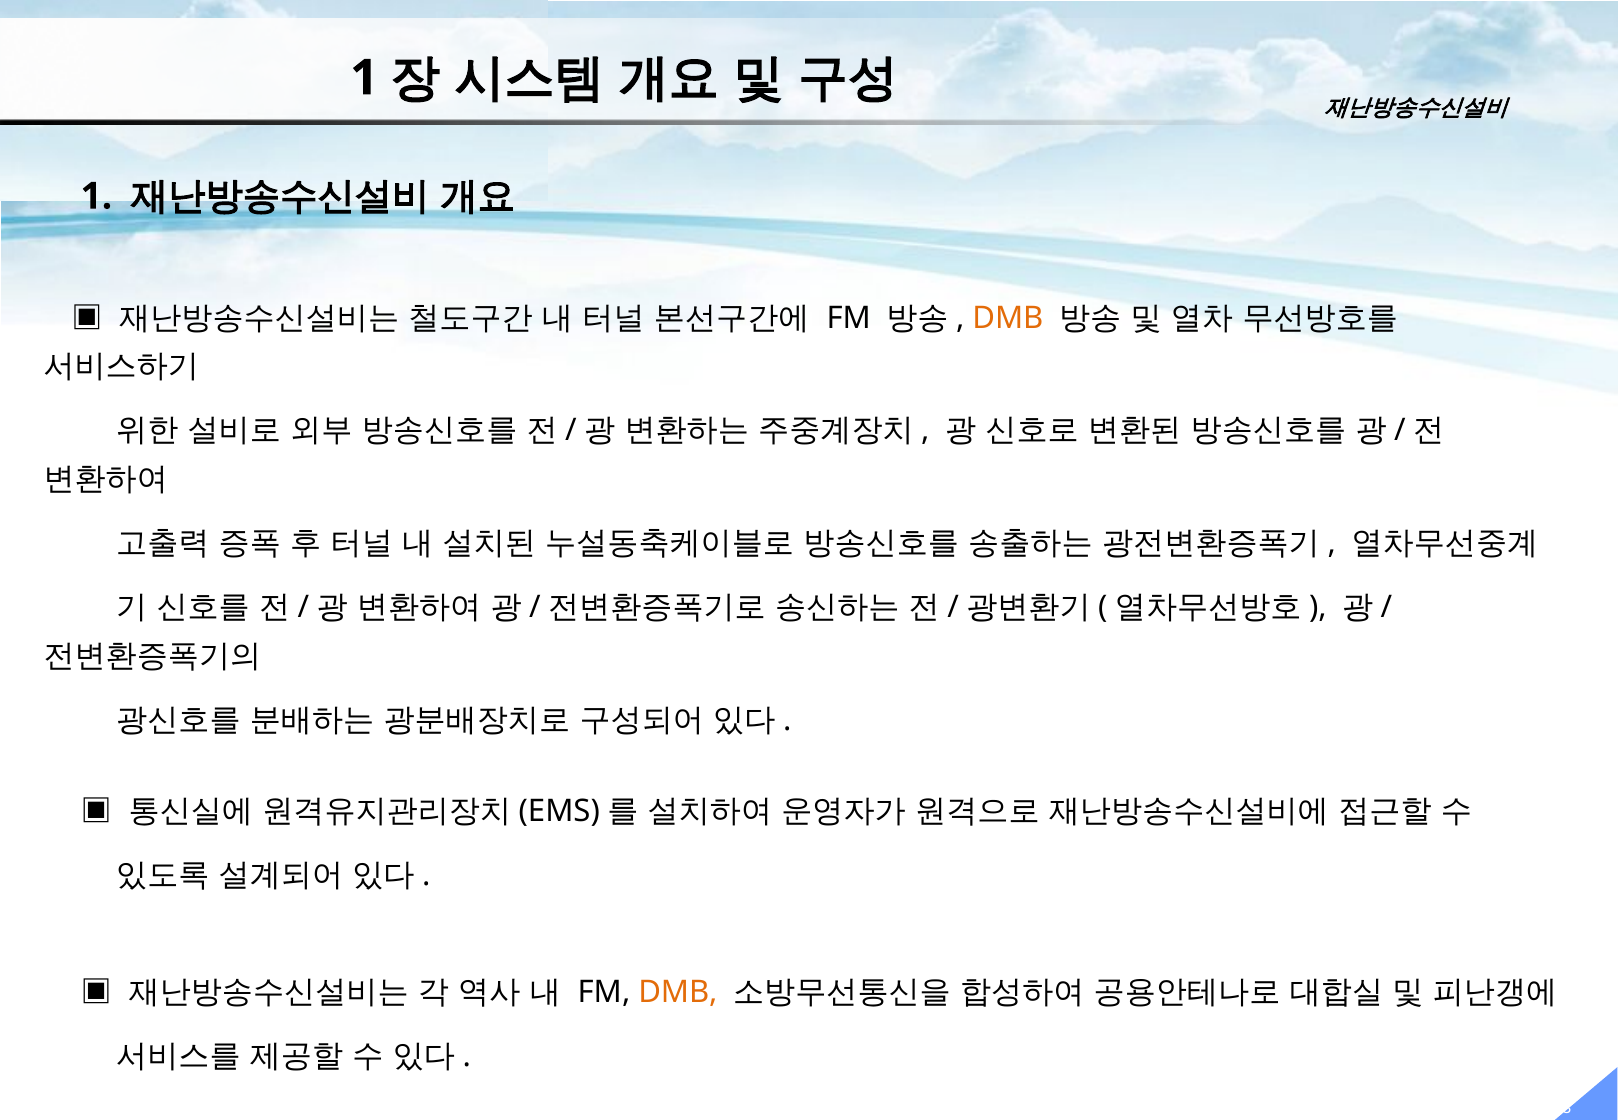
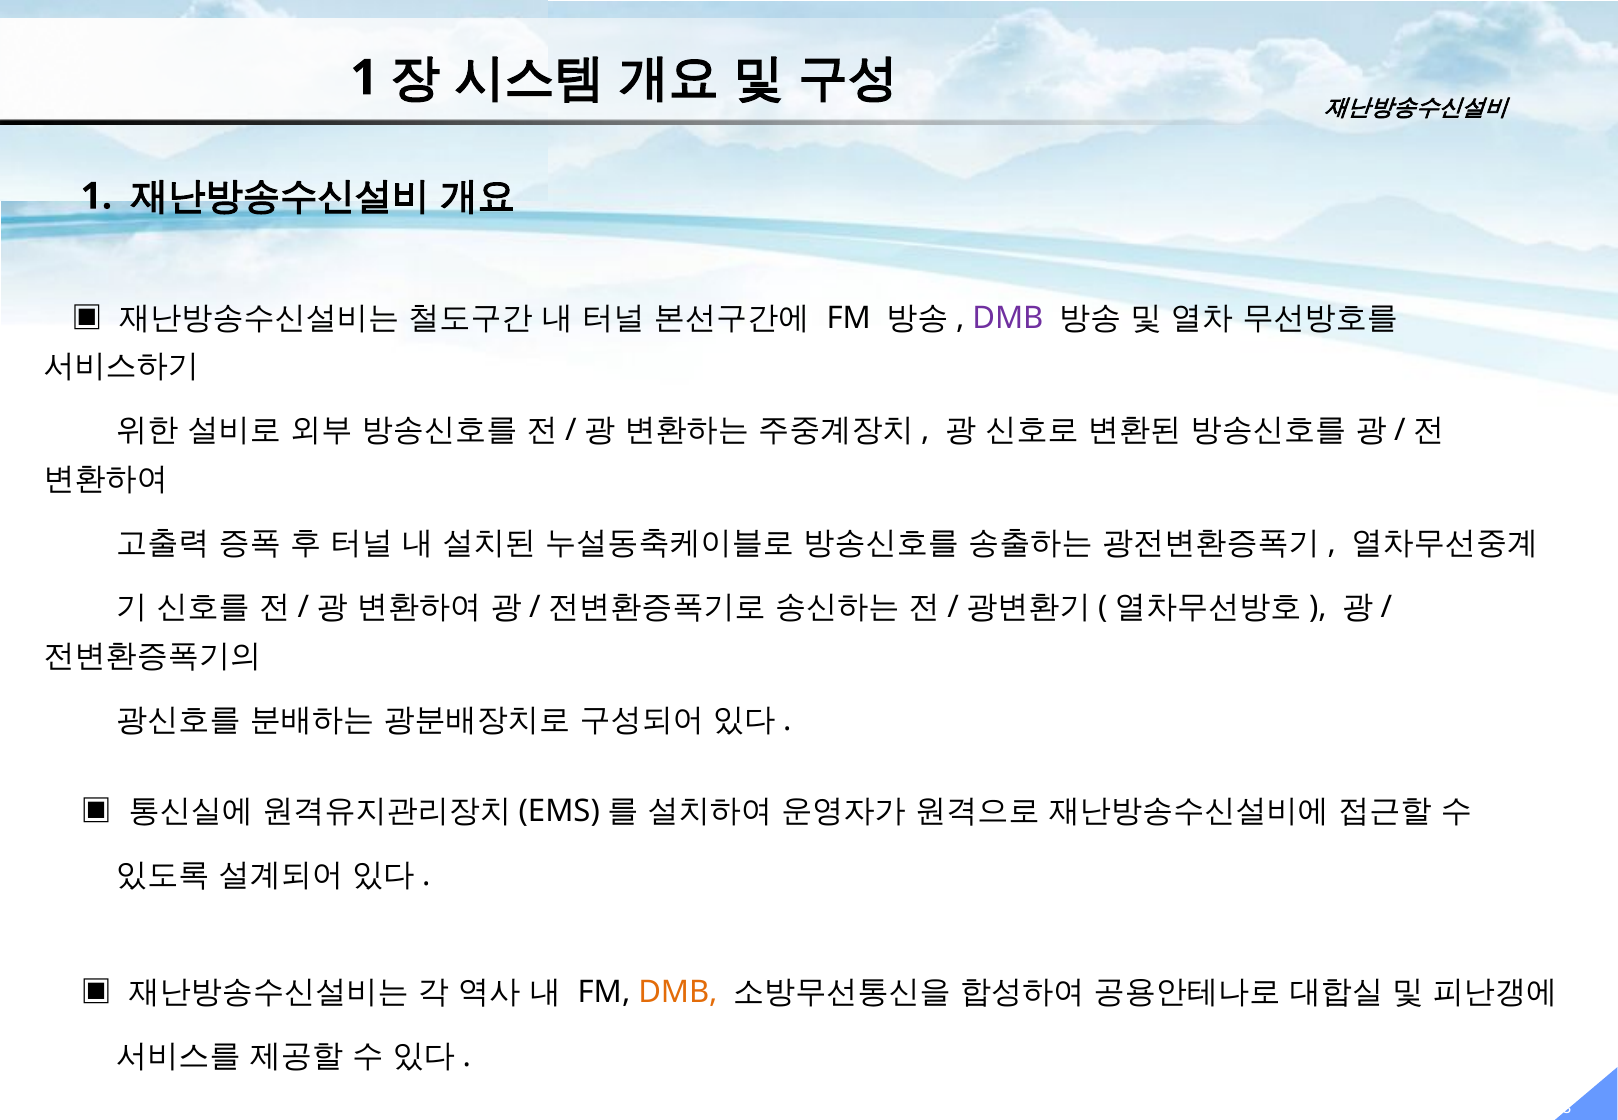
DMB at (1008, 318) colour: orange -> purple
